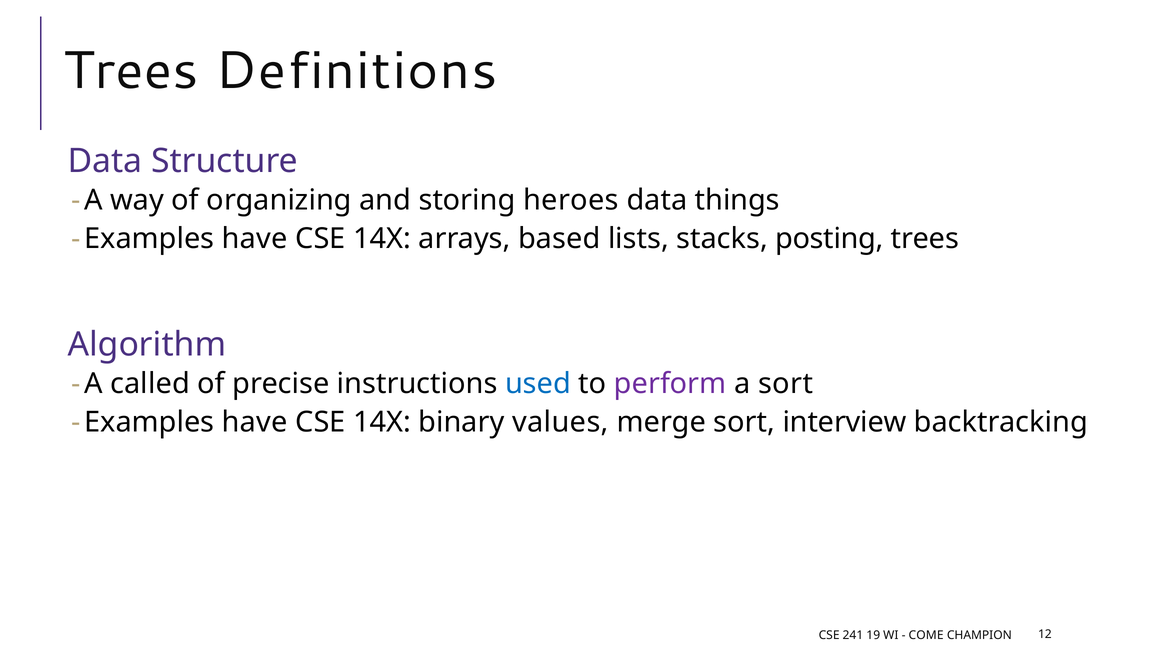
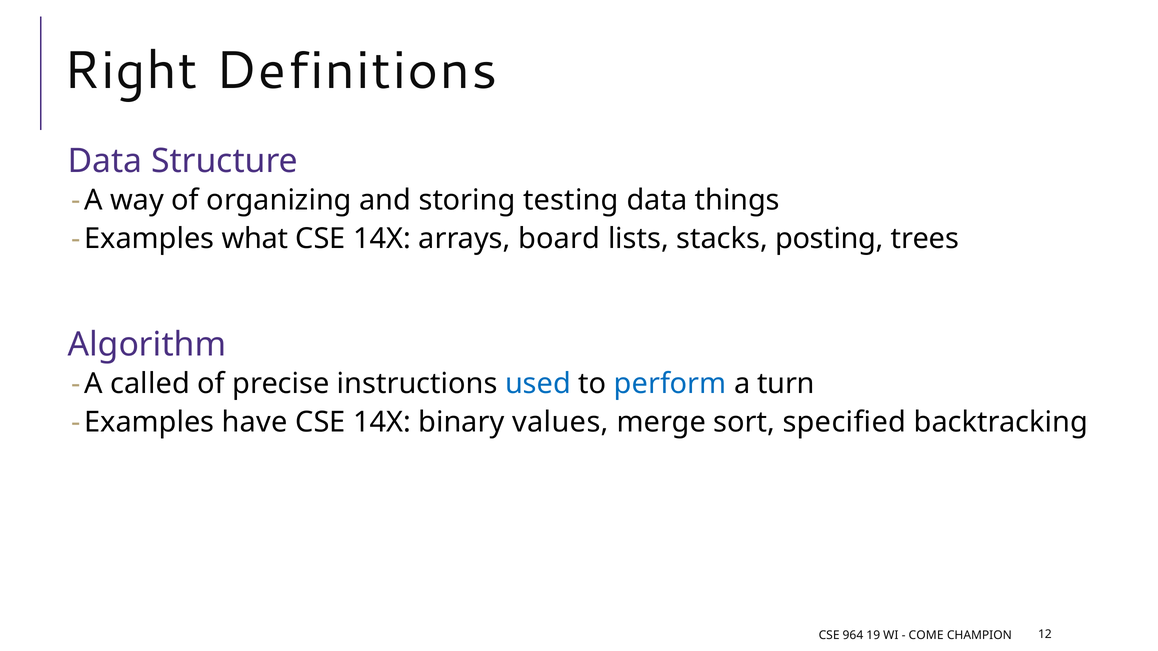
Trees at (131, 71): Trees -> Right
heroes: heroes -> testing
have at (255, 239): have -> what
based: based -> board
perform colour: purple -> blue
a sort: sort -> turn
interview: interview -> specified
241: 241 -> 964
